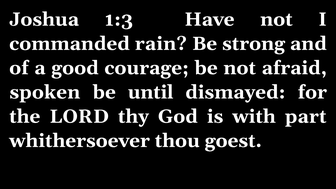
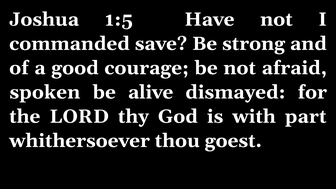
1:3: 1:3 -> 1:5
rain: rain -> save
until: until -> alive
